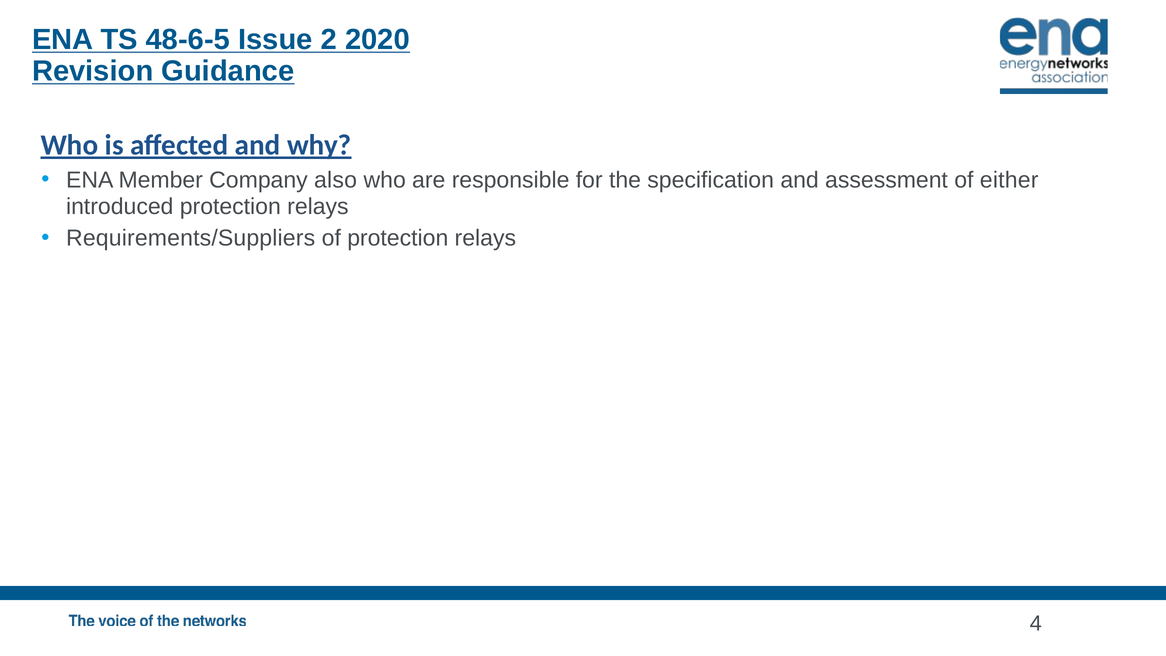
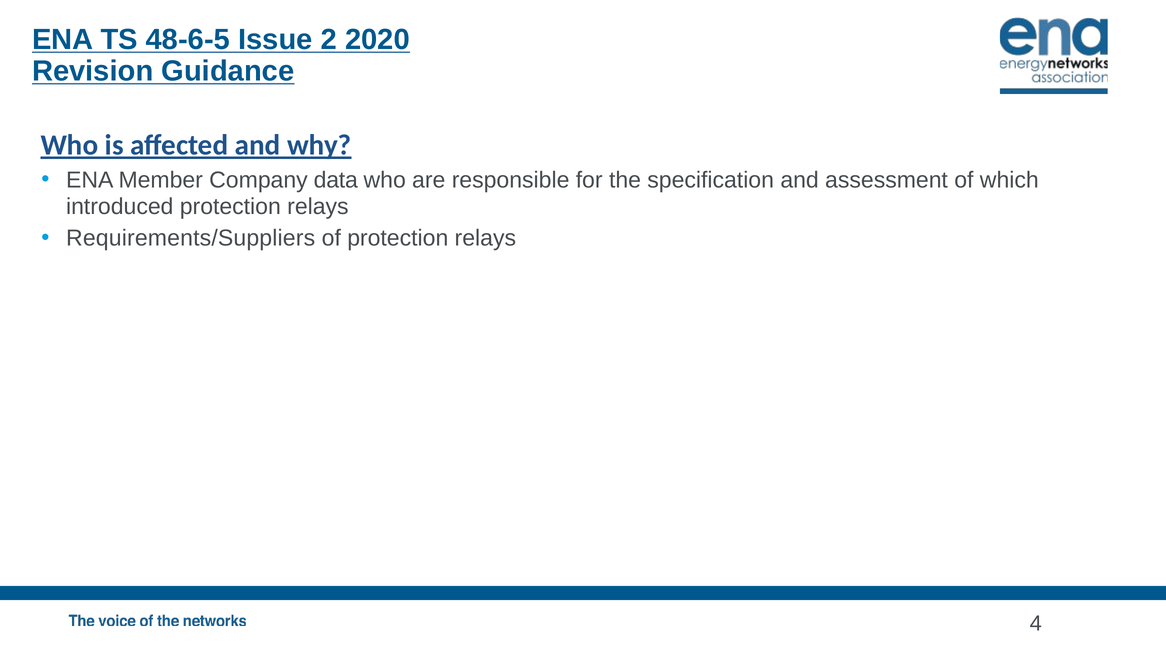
also: also -> data
either: either -> which
